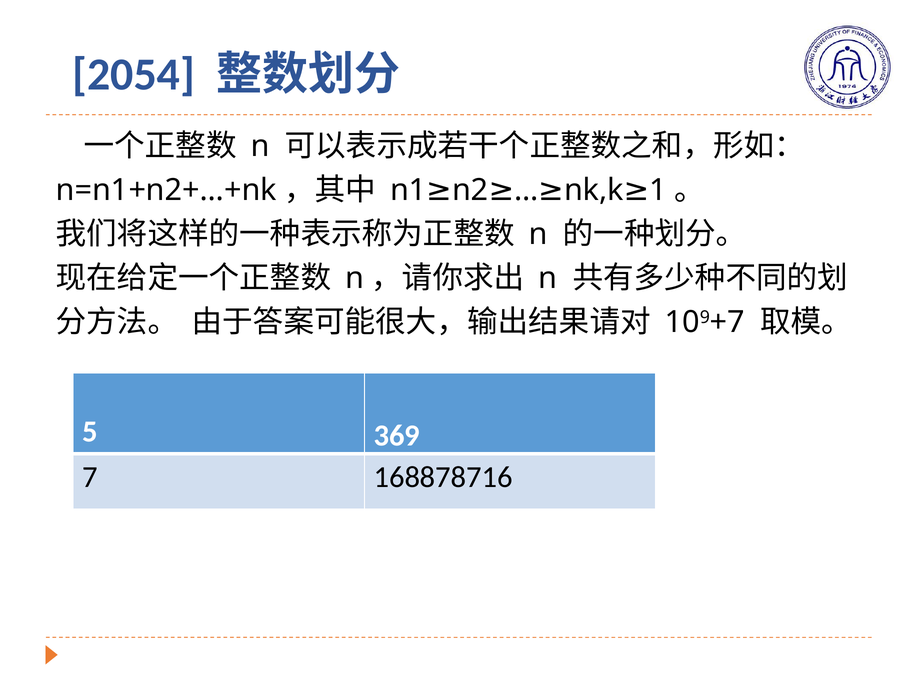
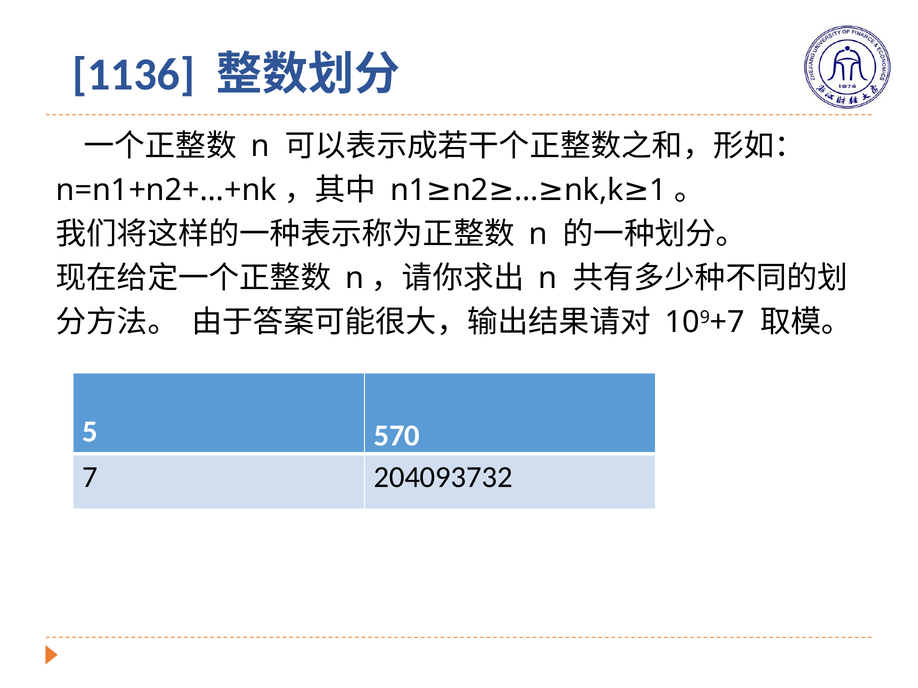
2054: 2054 -> 1136
369: 369 -> 570
168878716: 168878716 -> 204093732
